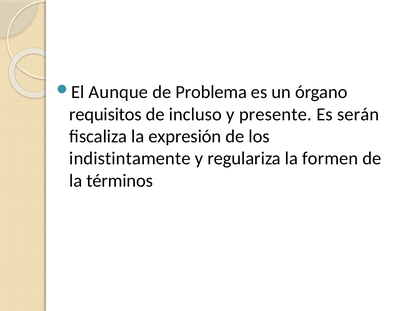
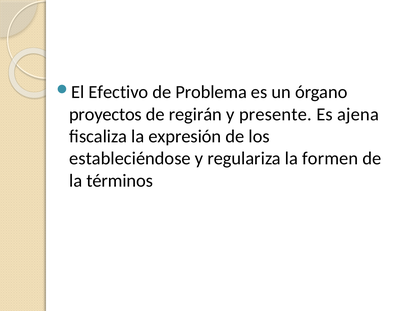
Aunque: Aunque -> Efectivo
requisitos: requisitos -> proyectos
incluso: incluso -> regirán
serán: serán -> ajena
indistintamente: indistintamente -> estableciéndose
